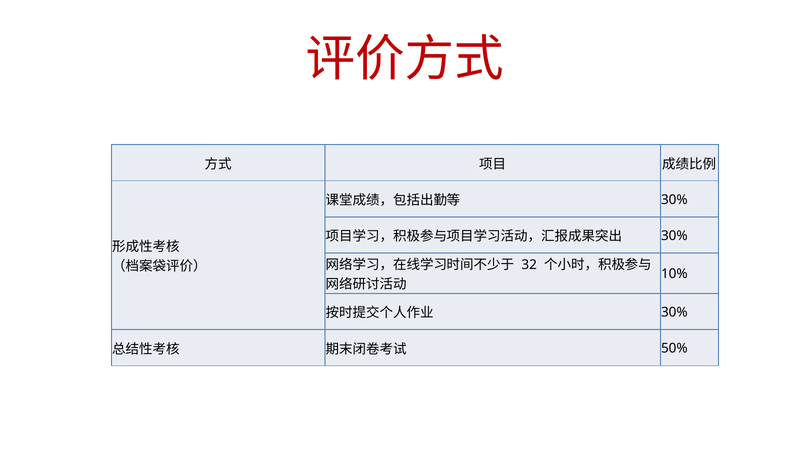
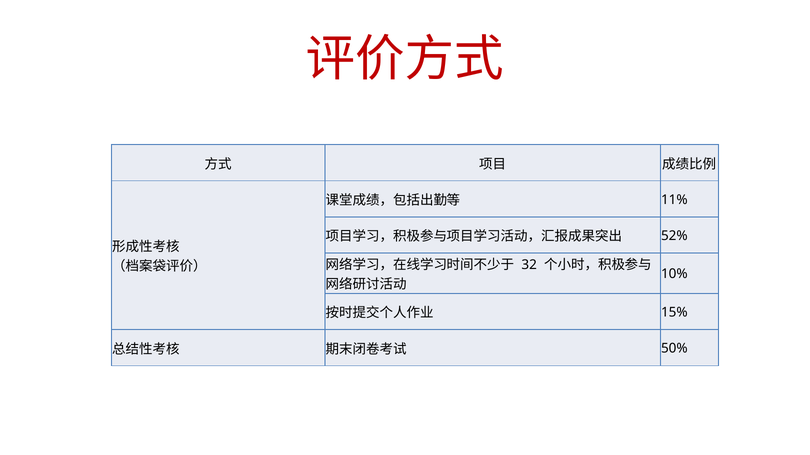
30% at (674, 200): 30% -> 11%
30% at (674, 236): 30% -> 52%
30% at (674, 313): 30% -> 15%
